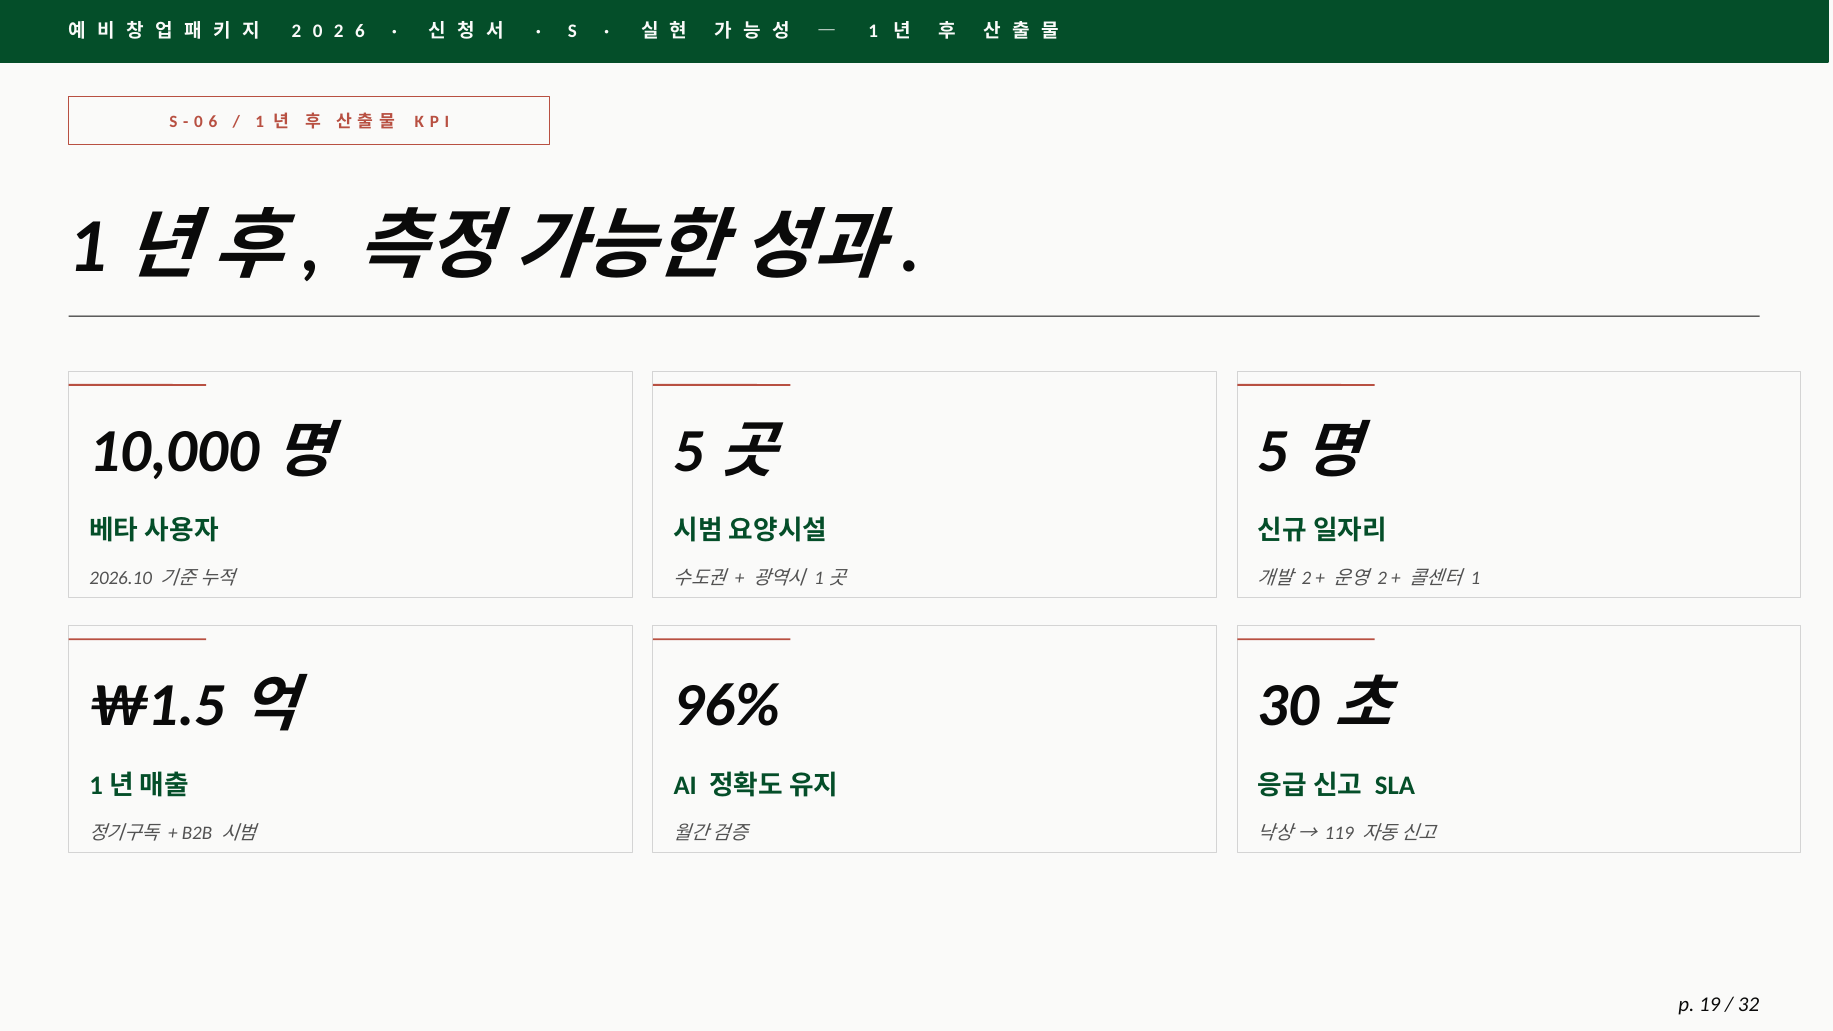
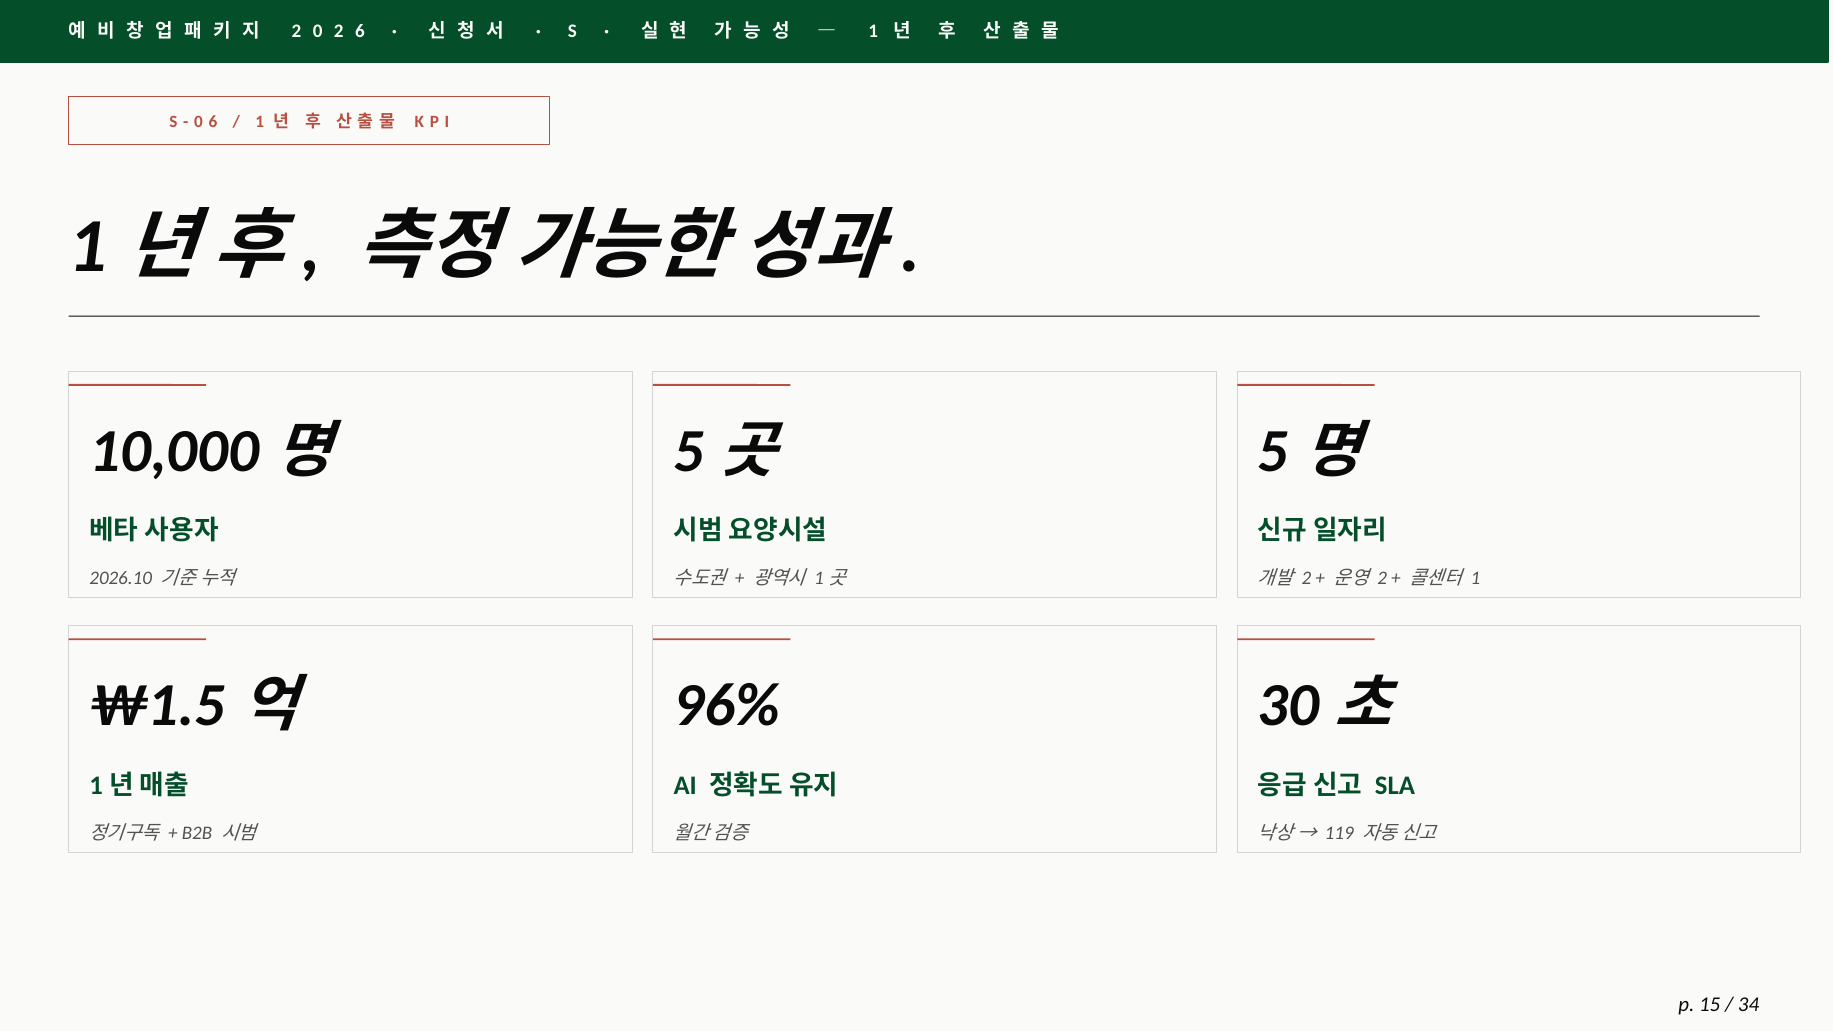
19: 19 -> 15
32: 32 -> 34
